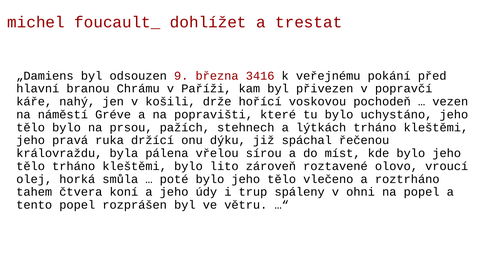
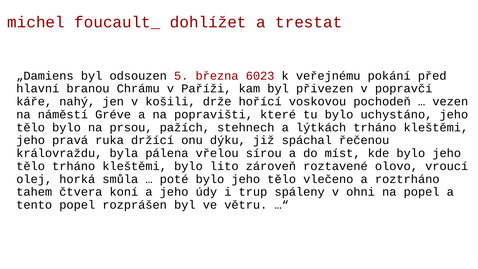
9: 9 -> 5
3416: 3416 -> 6023
